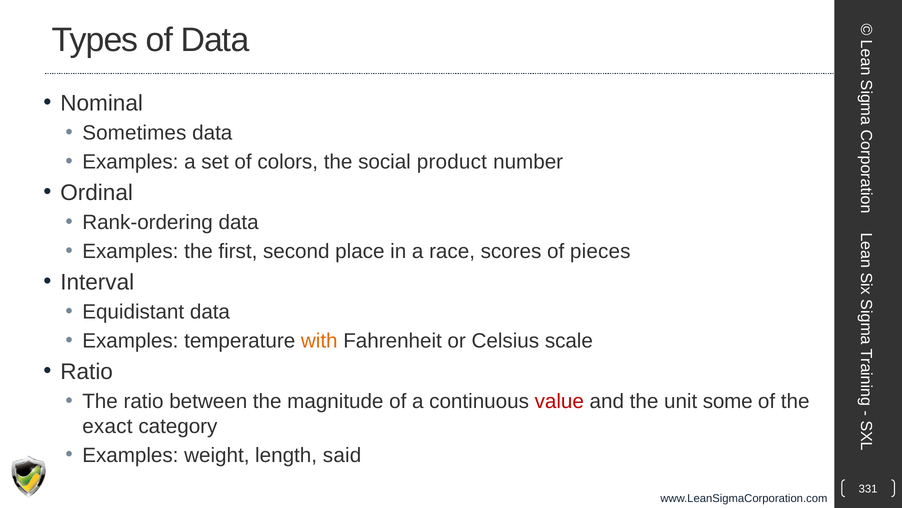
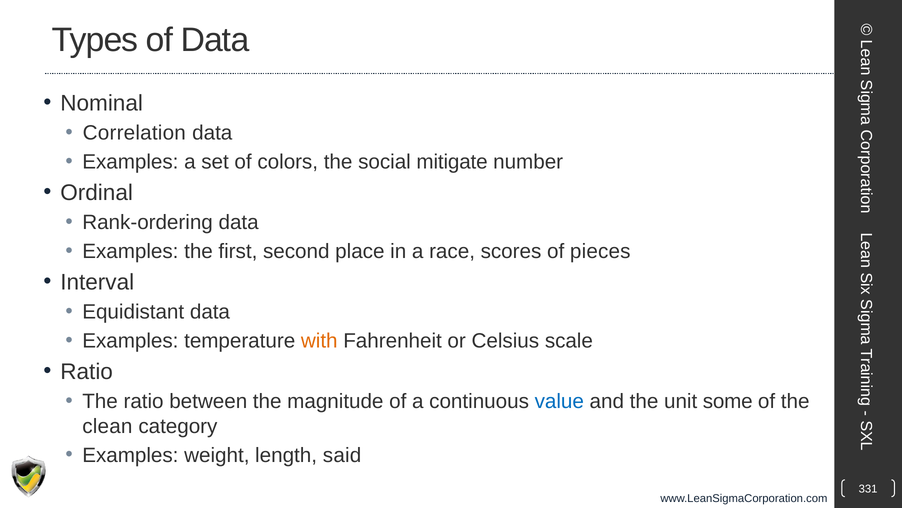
Sometimes: Sometimes -> Correlation
product: product -> mitigate
value colour: red -> blue
exact: exact -> clean
